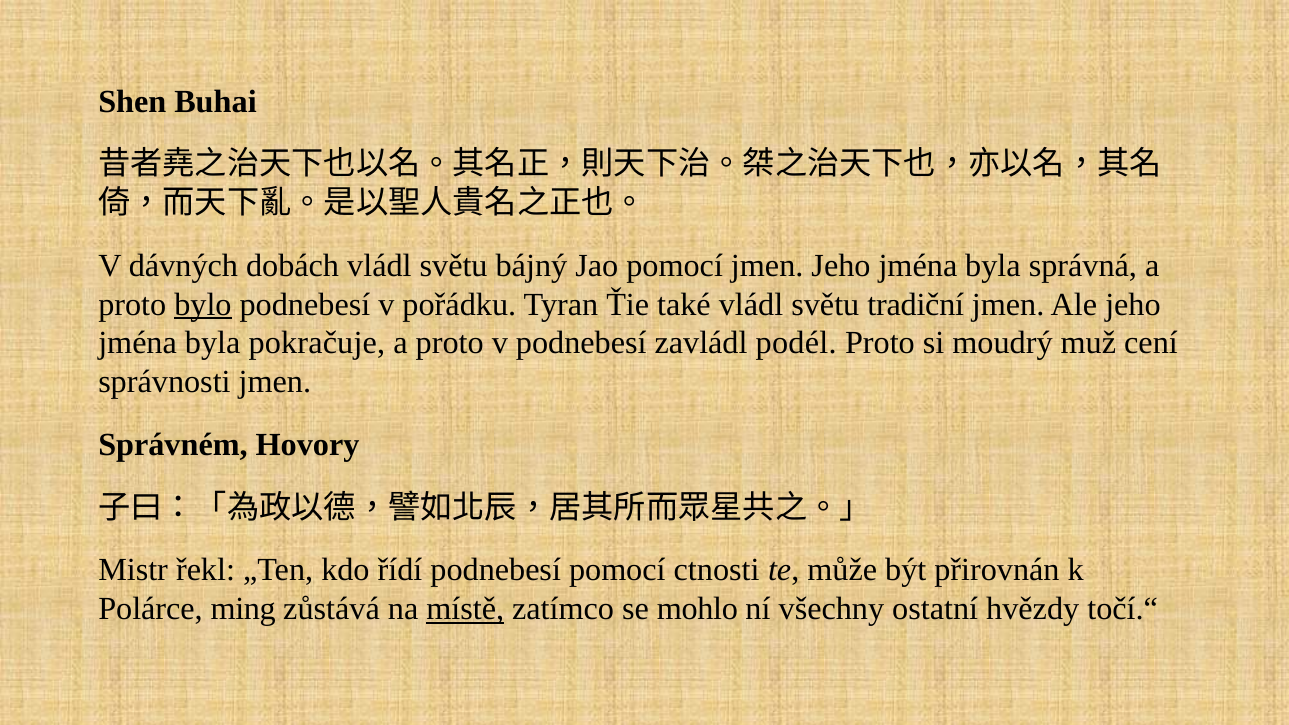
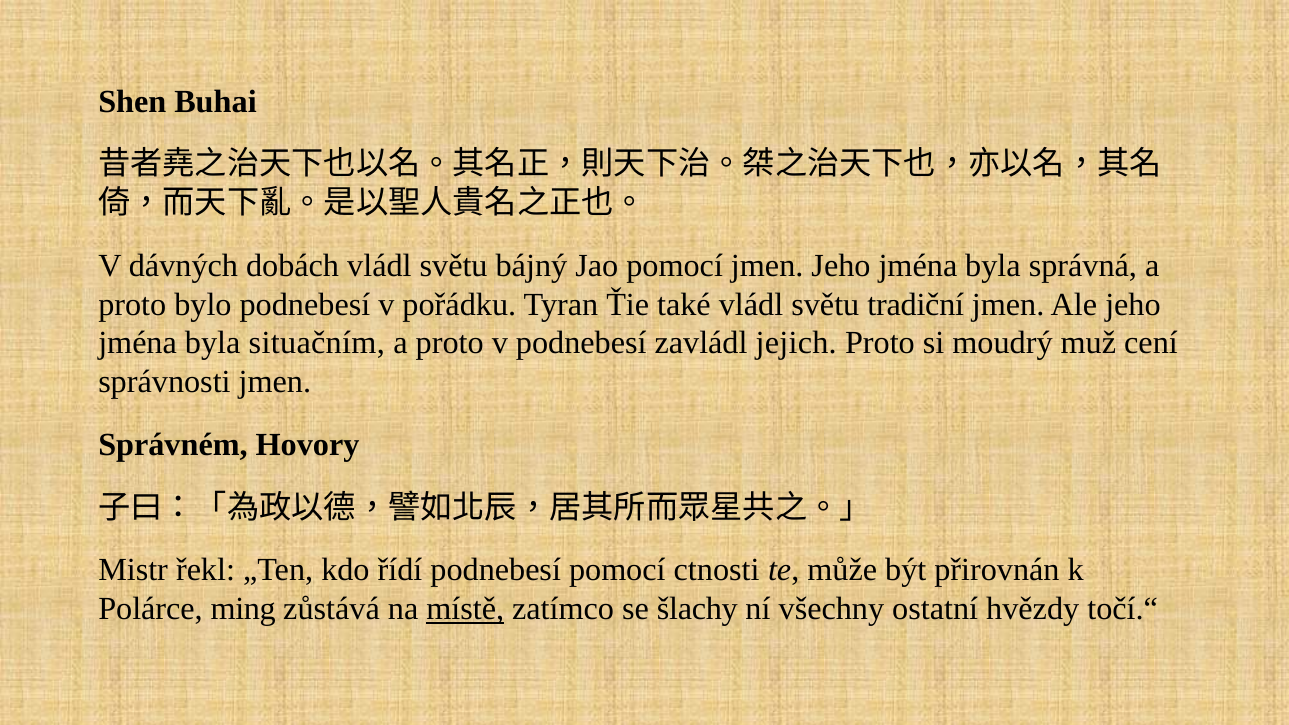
bylo underline: present -> none
pokračuje: pokračuje -> situačním
podél: podél -> jejich
mohlo: mohlo -> šlachy
